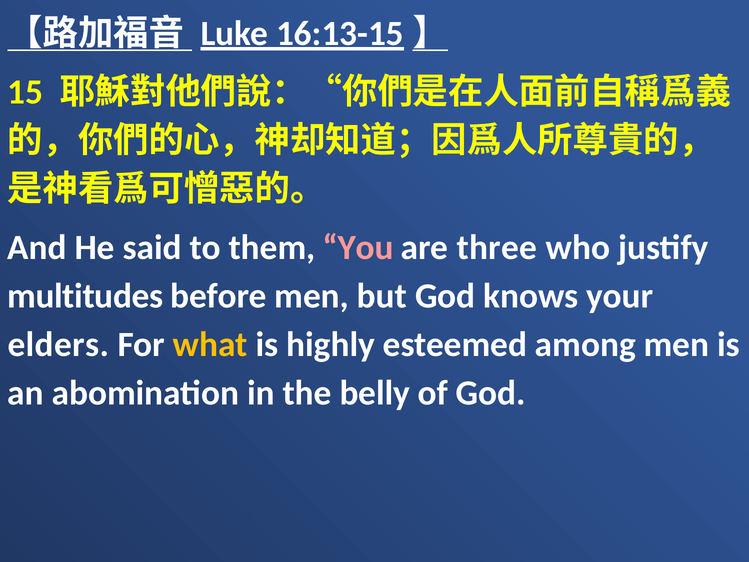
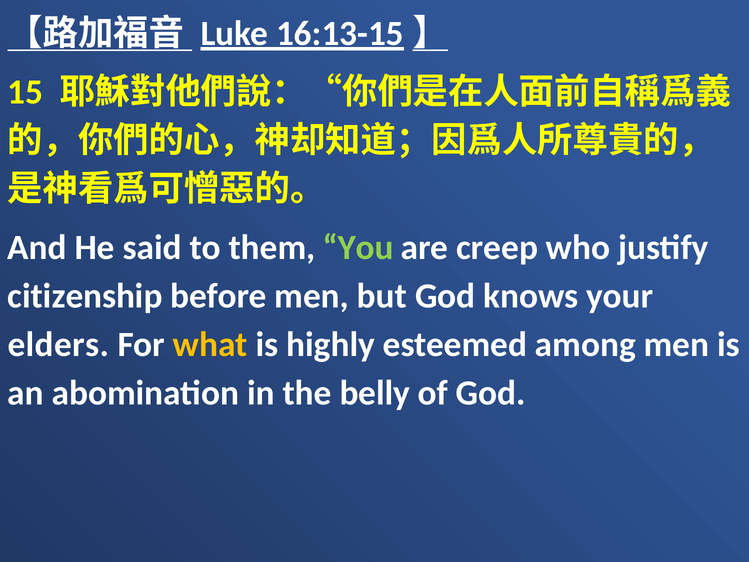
You colour: pink -> light green
three: three -> creep
multitudes: multitudes -> citizenship
